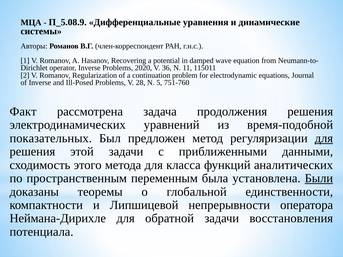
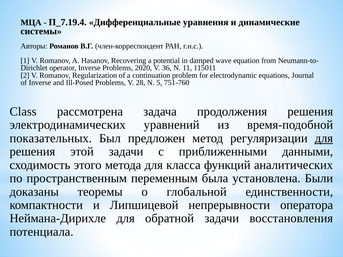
П_5.08.9: П_5.08.9 -> П_7.19.4
Факт: Факт -> Class
Были underline: present -> none
